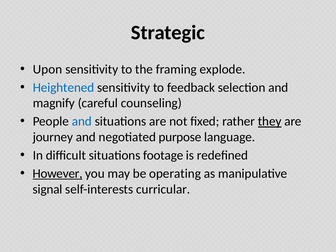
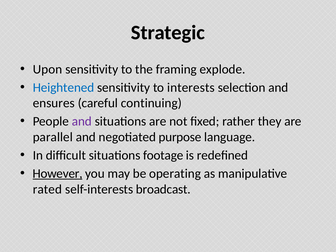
feedback: feedback -> interests
magnify: magnify -> ensures
counseling: counseling -> continuing
and at (82, 121) colour: blue -> purple
they underline: present -> none
journey: journey -> parallel
signal: signal -> rated
curricular: curricular -> broadcast
